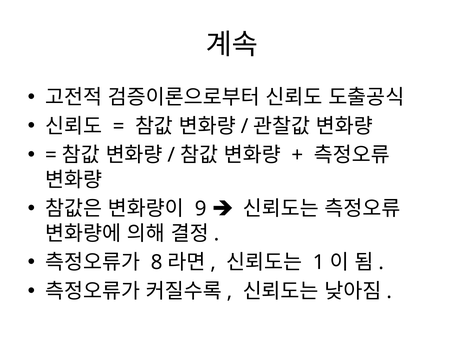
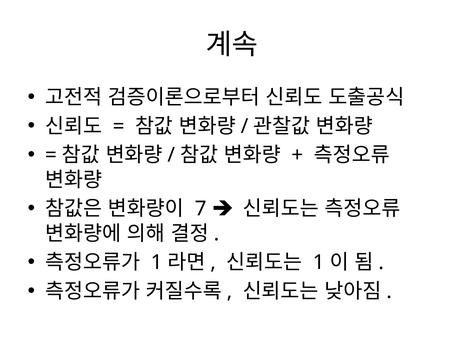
9: 9 -> 7
8 at (157, 262): 8 -> 1
